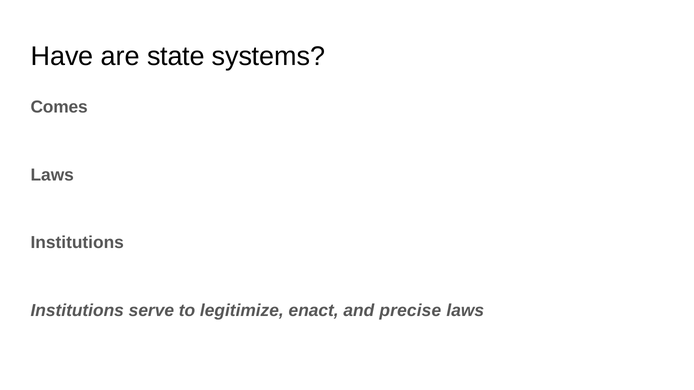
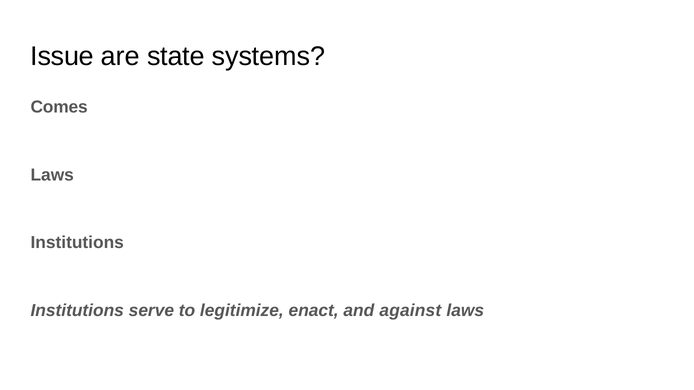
Have: Have -> Issue
precise: precise -> against
